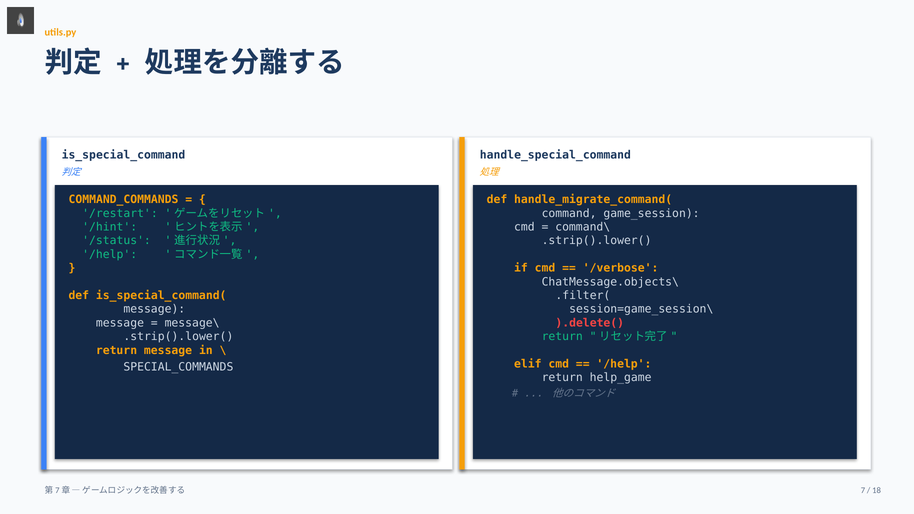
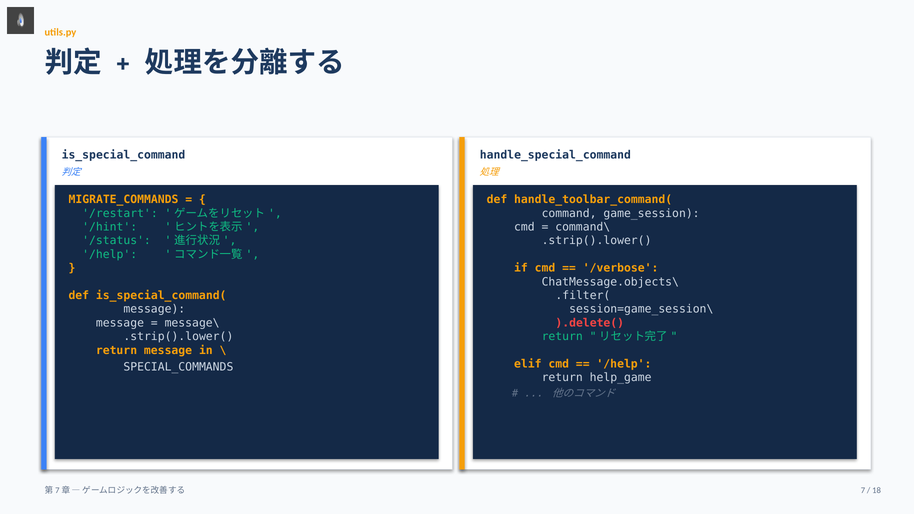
COMMAND_COMMANDS: COMMAND_COMMANDS -> MIGRATE_COMMANDS
handle_migrate_command(: handle_migrate_command( -> handle_toolbar_command(
